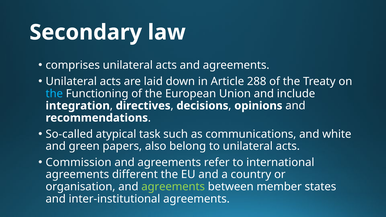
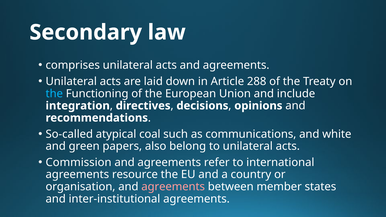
task: task -> coal
different: different -> resource
agreements at (173, 187) colour: light green -> pink
